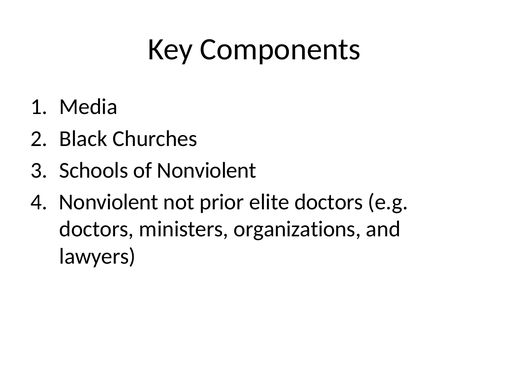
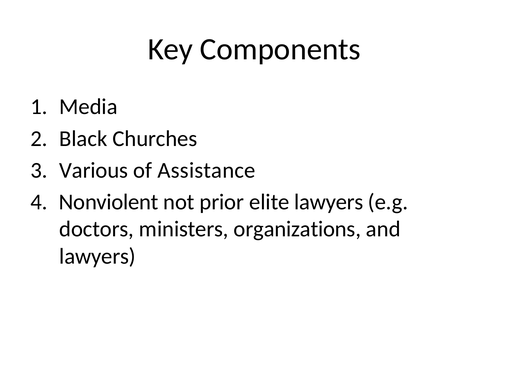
Schools: Schools -> Various
of Nonviolent: Nonviolent -> Assistance
elite doctors: doctors -> lawyers
